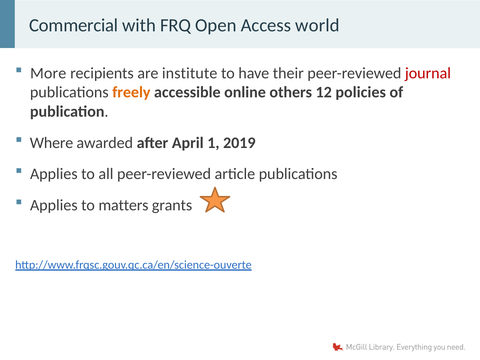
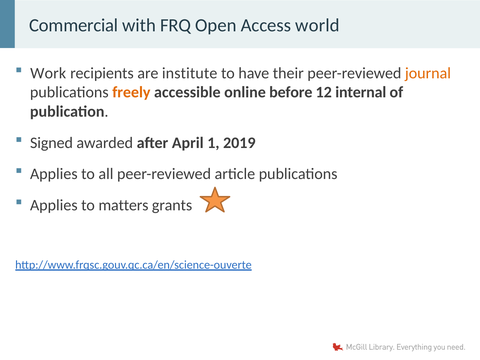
More: More -> Work
journal colour: red -> orange
others: others -> before
policies: policies -> internal
Where: Where -> Signed
